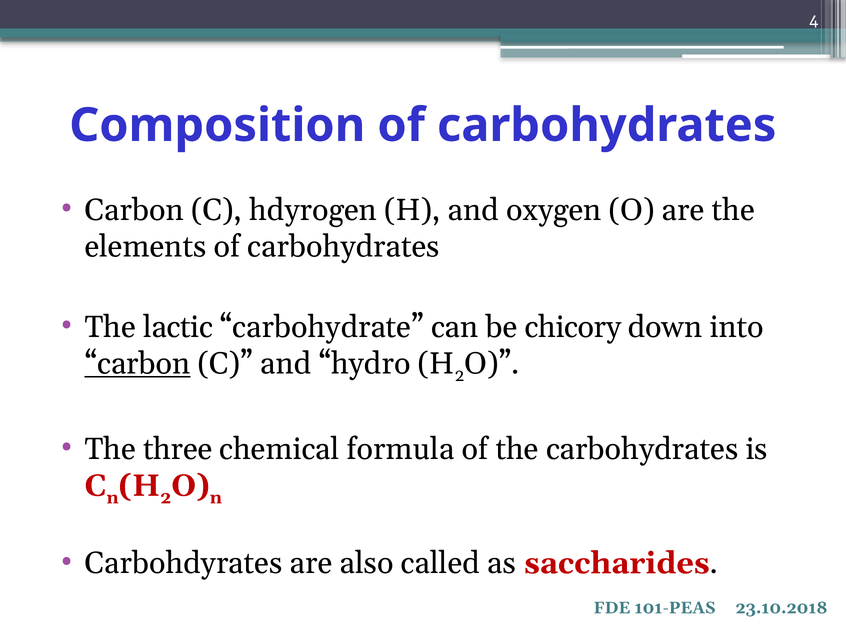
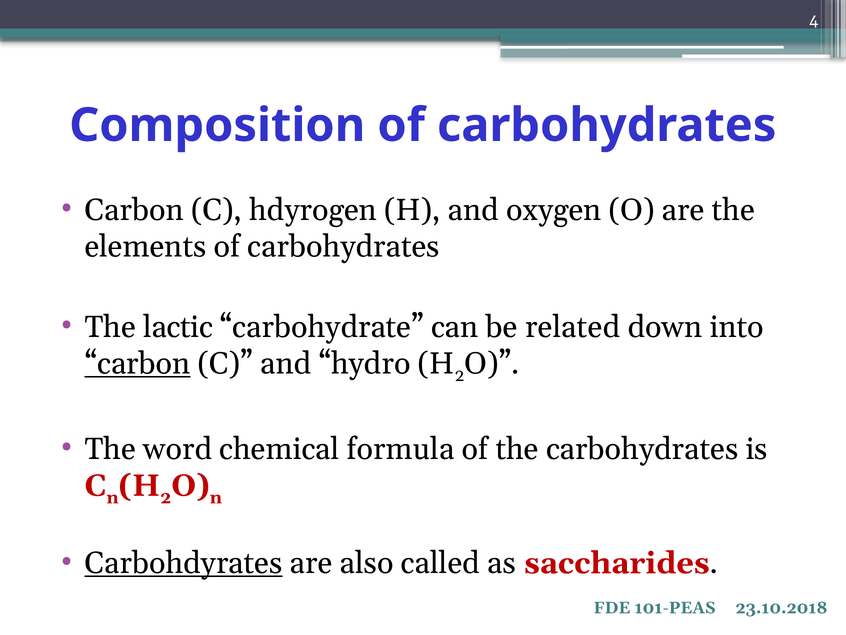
chicory: chicory -> related
three: three -> word
Carbohdyrates underline: none -> present
